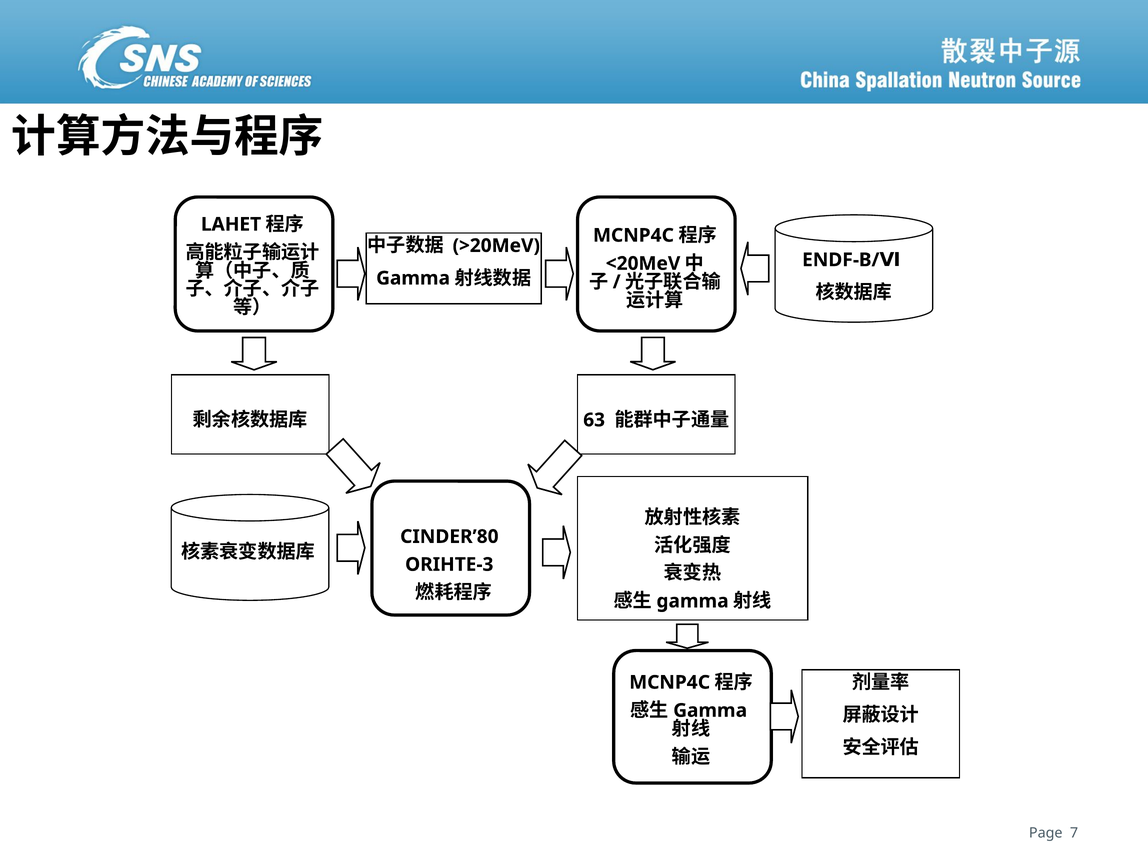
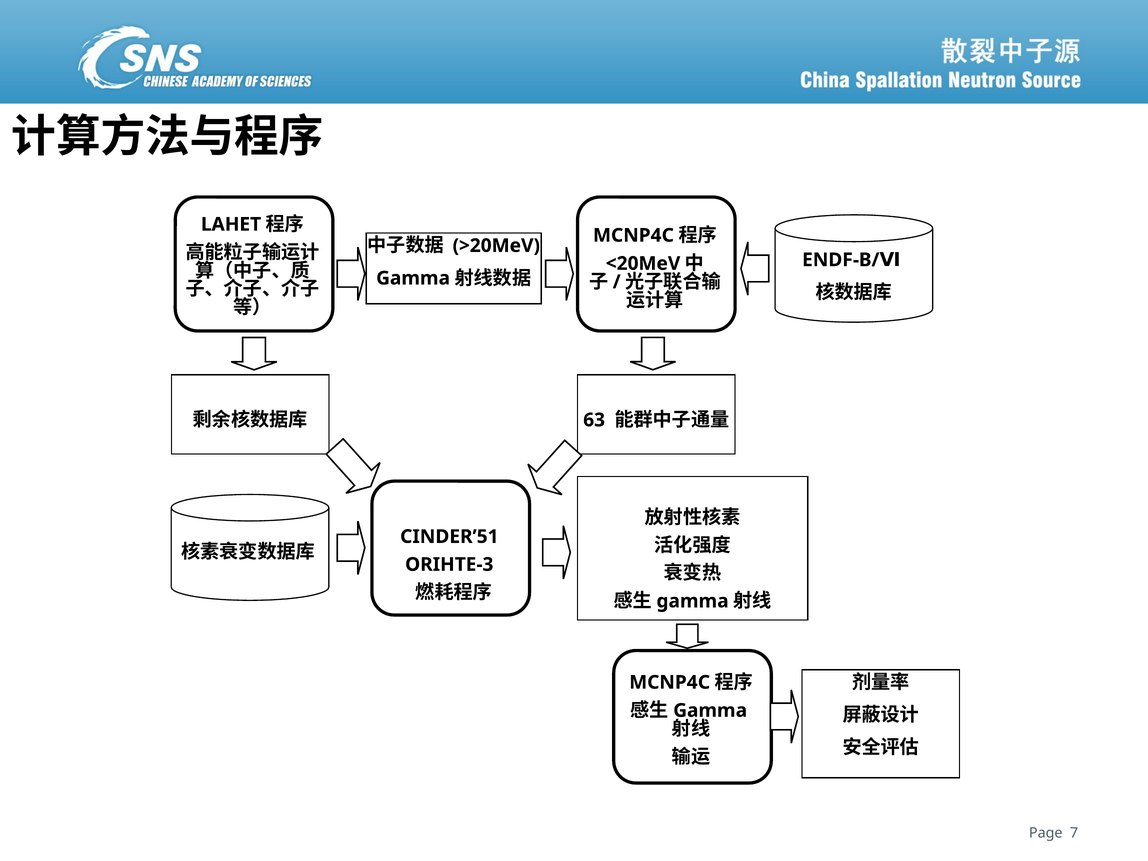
CINDER’80: CINDER’80 -> CINDER’51
